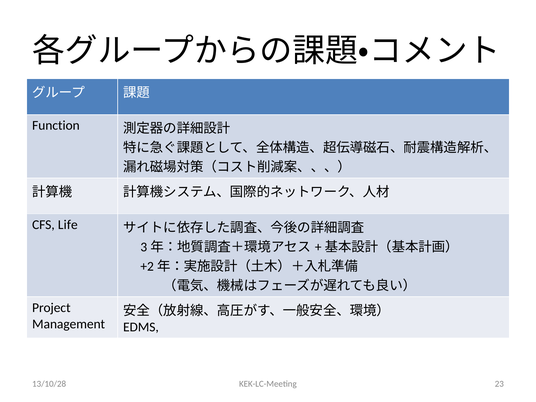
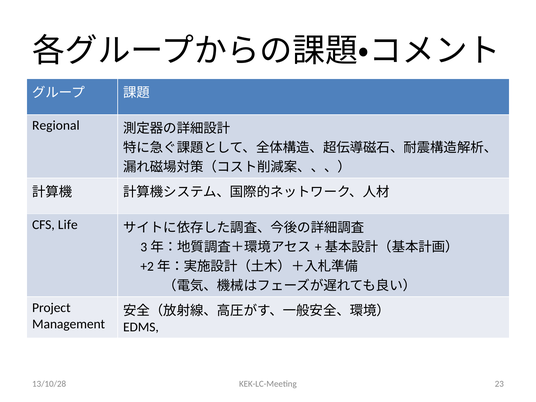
Function: Function -> Regional
